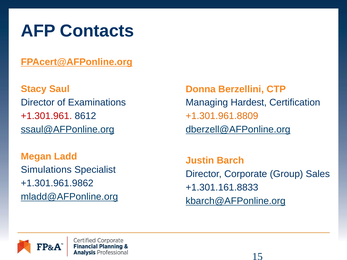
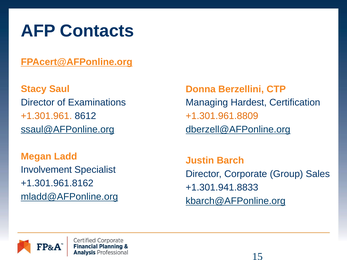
+1.301.961 colour: red -> orange
Simulations: Simulations -> Involvement
+1.301.961.9862: +1.301.961.9862 -> +1.301.961.8162
+1.301.161.8833: +1.301.161.8833 -> +1.301.941.8833
